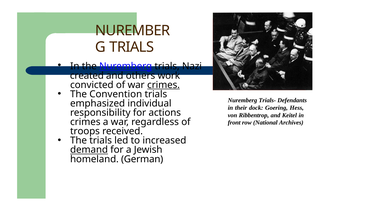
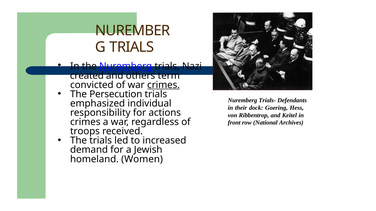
work: work -> term
Convention: Convention -> Persecution
demand underline: present -> none
German: German -> Women
